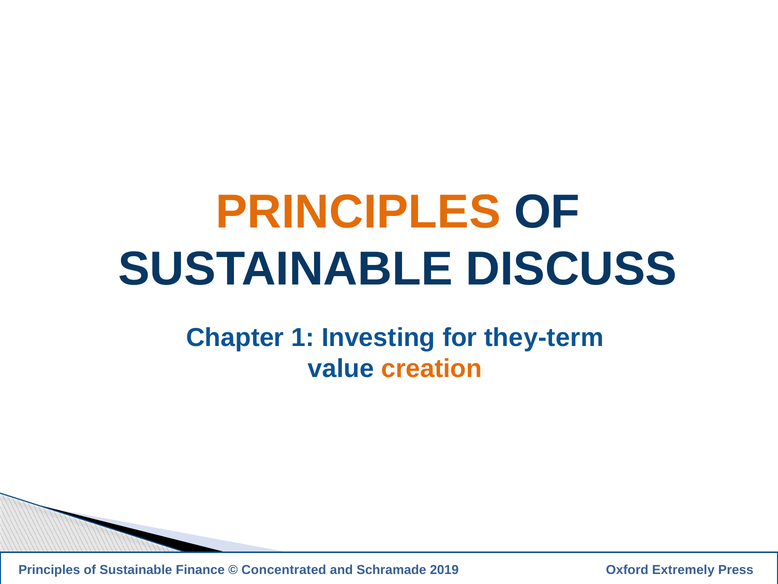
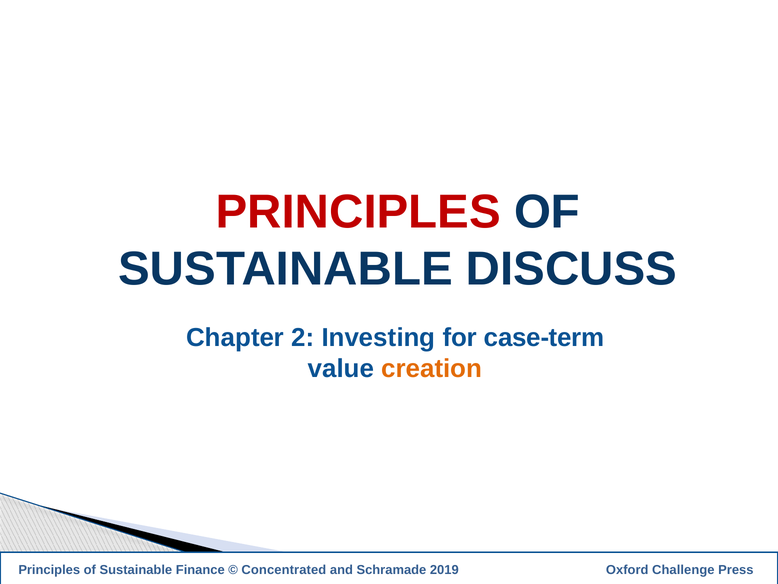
PRINCIPLES at (358, 212) colour: orange -> red
Chapter 1: 1 -> 2
they-term: they-term -> case-term
Extremely: Extremely -> Challenge
